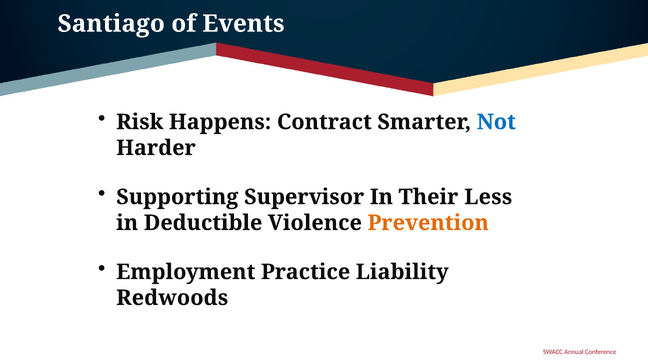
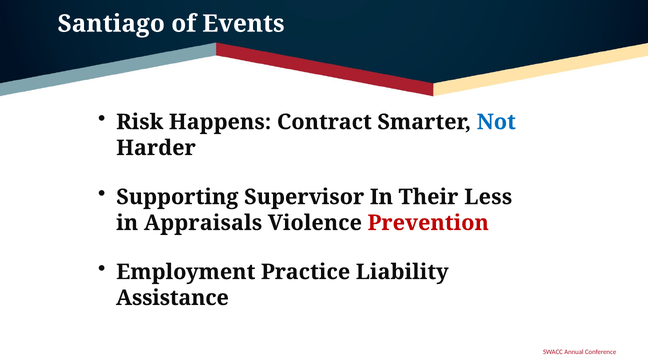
Deductible: Deductible -> Appraisals
Prevention colour: orange -> red
Redwoods: Redwoods -> Assistance
